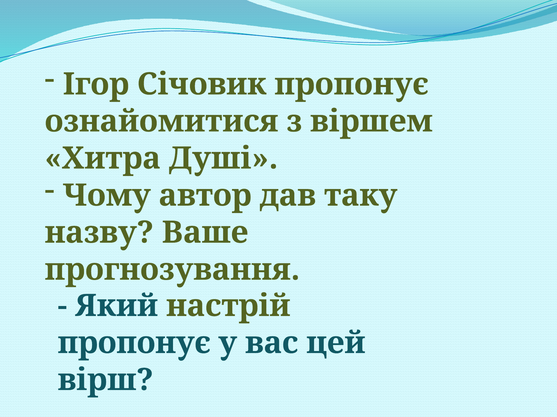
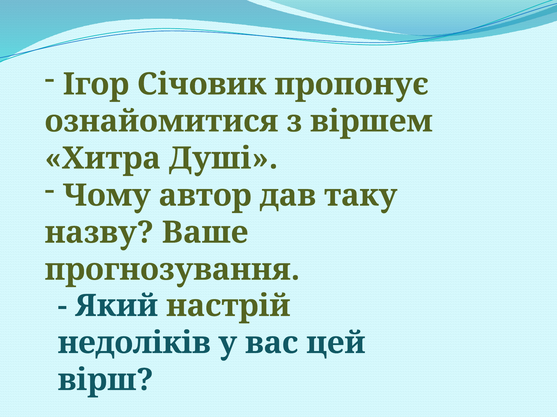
пропонує at (134, 343): пропонує -> недоліків
